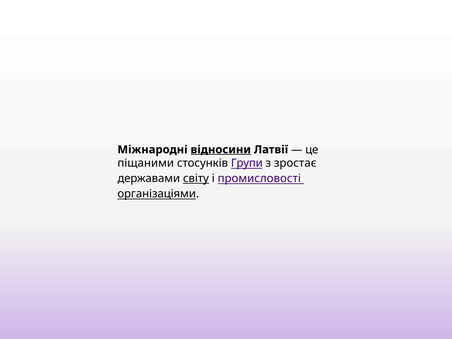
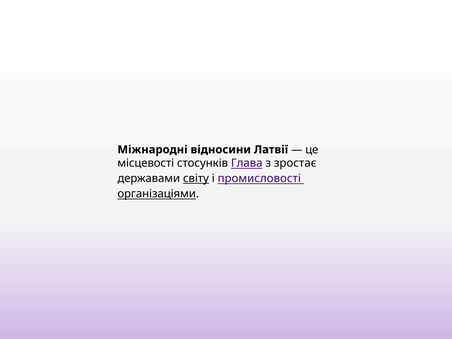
відносини underline: present -> none
піщаними: піщаними -> місцевості
Групи: Групи -> Глава
